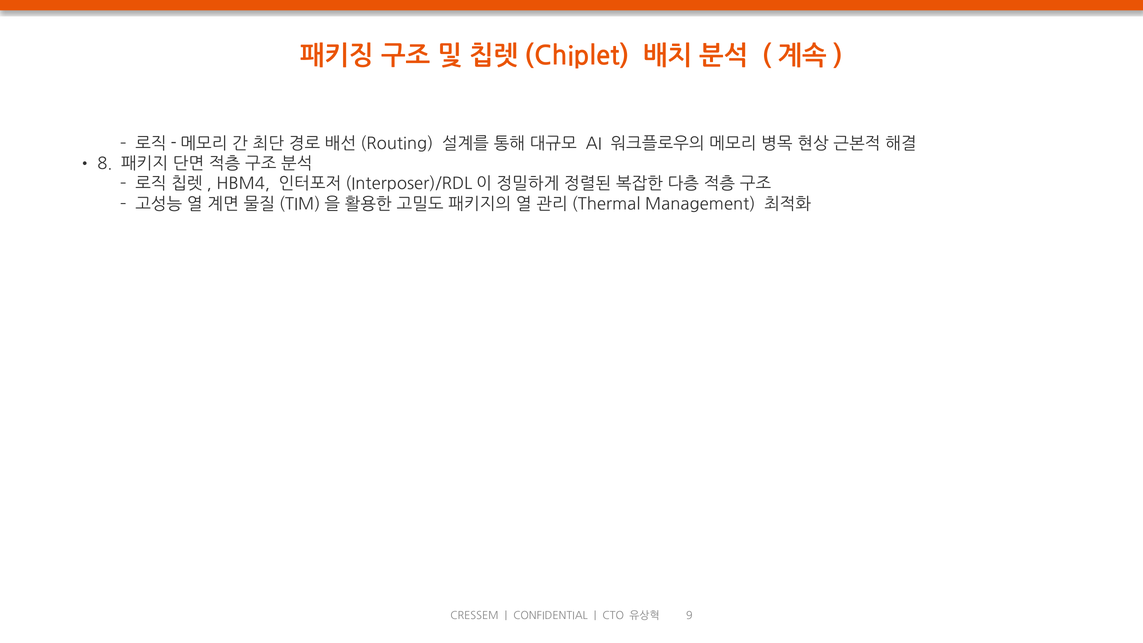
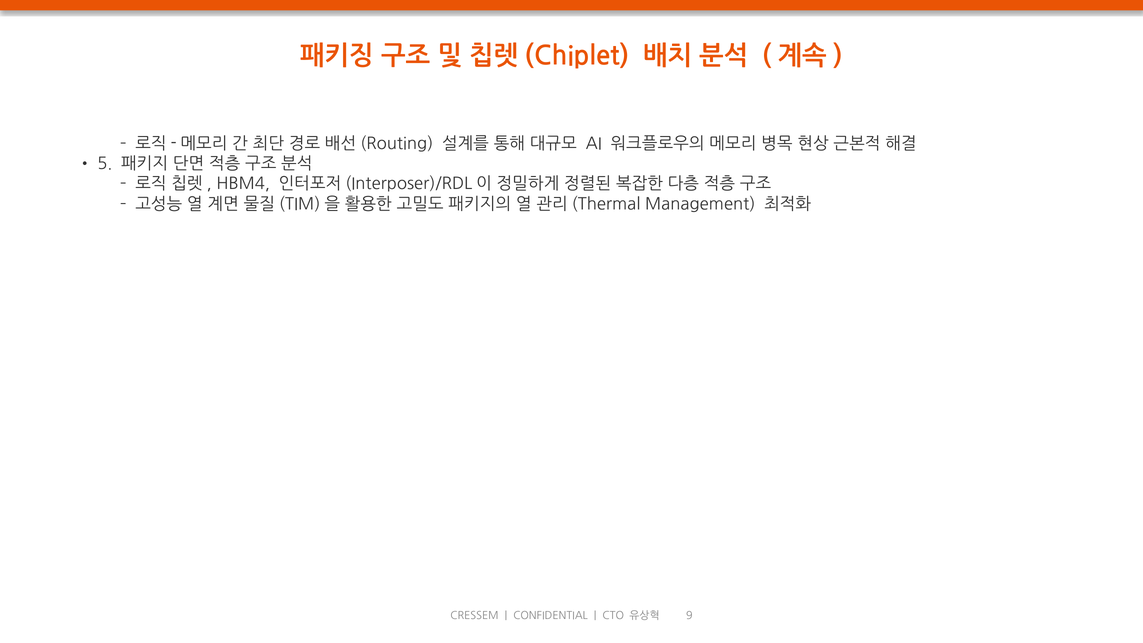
8: 8 -> 5
